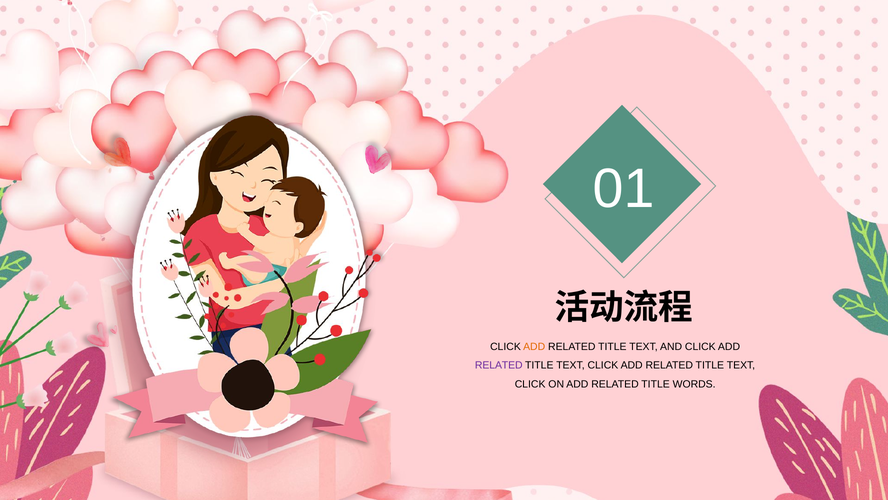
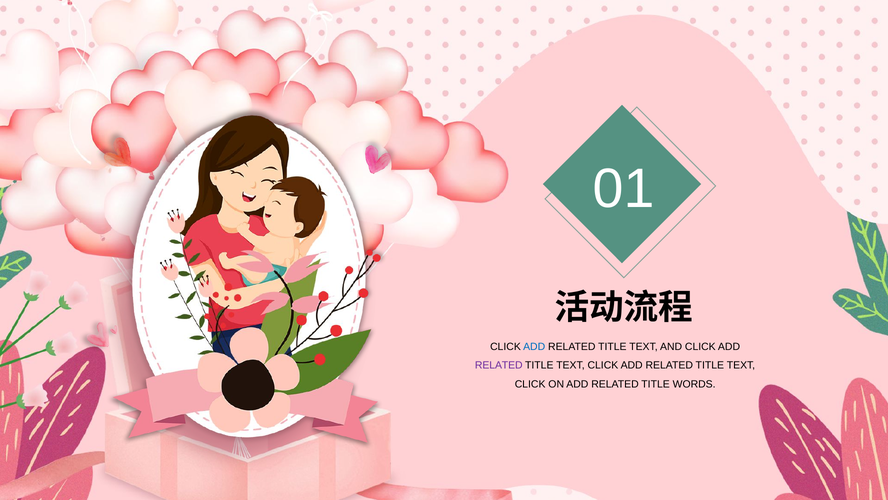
ADD at (534, 346) colour: orange -> blue
